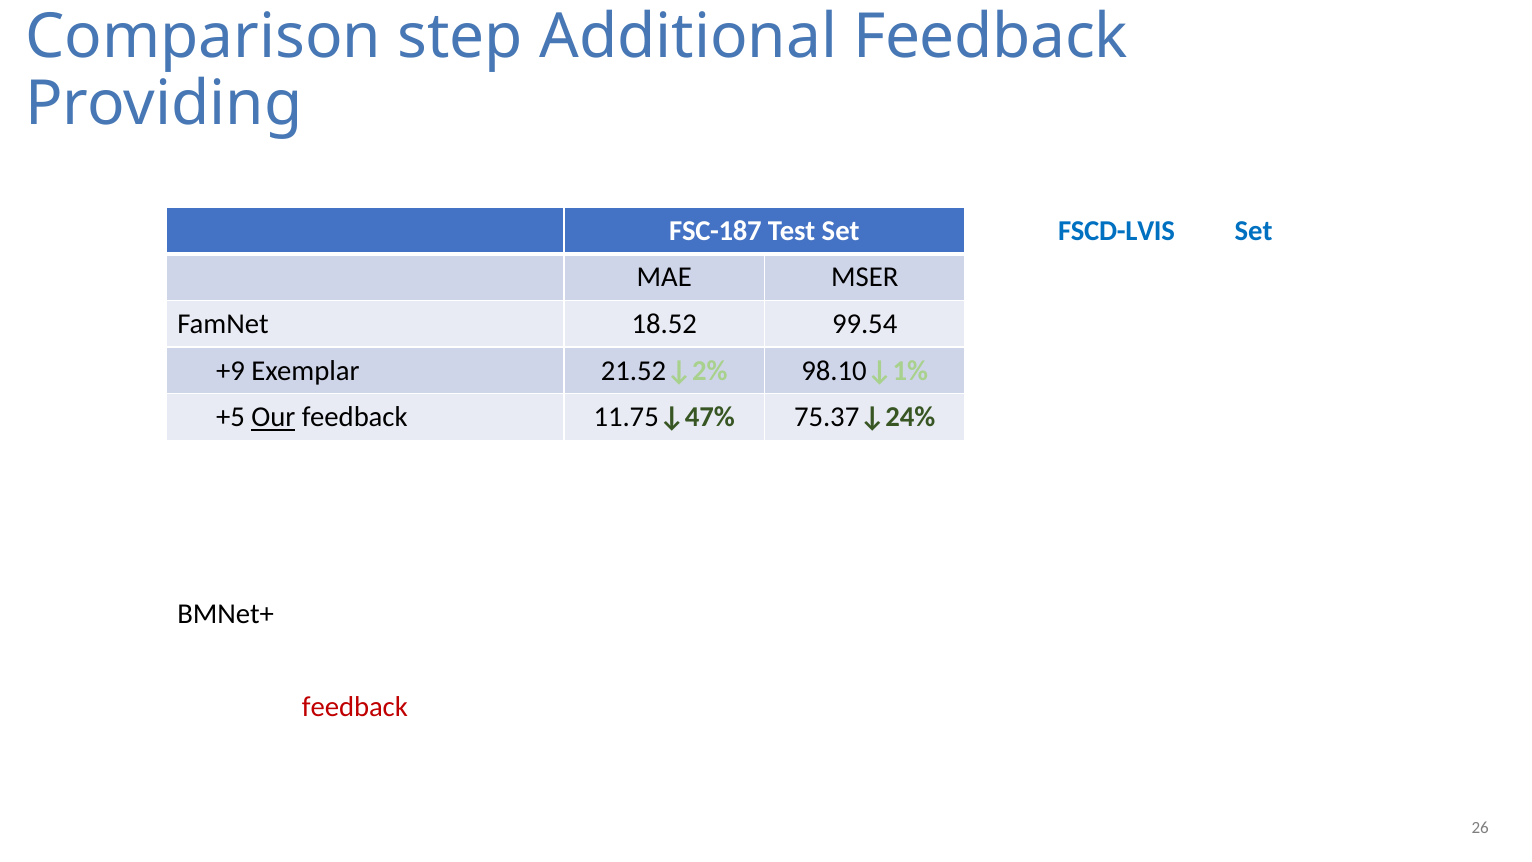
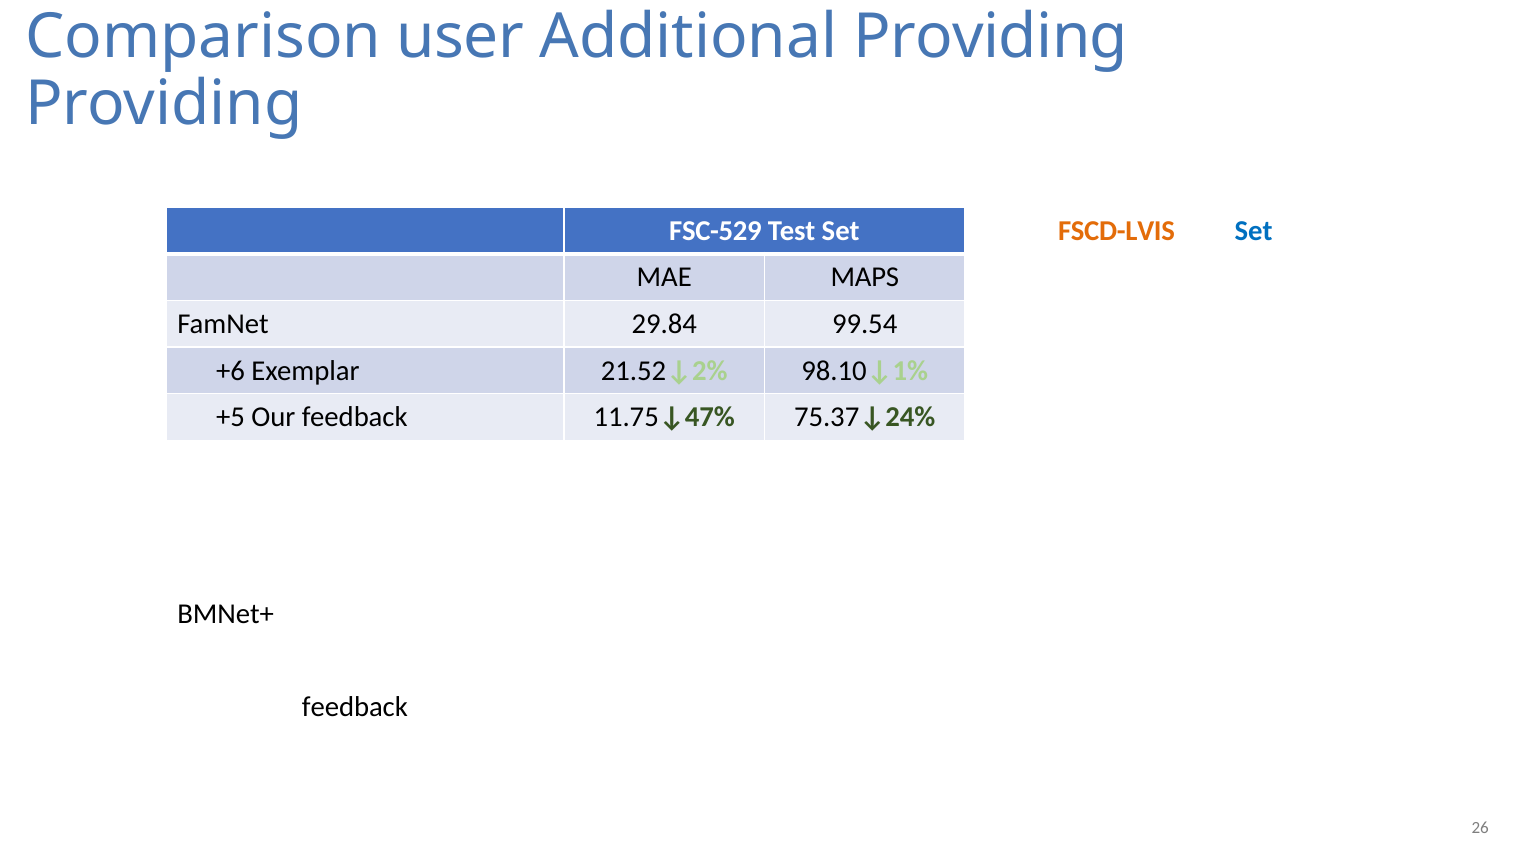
step: step -> user
Additional Feedback: Feedback -> Providing
FSC-187: FSC-187 -> FSC-529
FSCD-LVIS colour: blue -> orange
MSER at (865, 277): MSER -> MAPS
18.52: 18.52 -> 29.84
+9: +9 -> +6
Our at (273, 417) underline: present -> none
feedback at (355, 707) colour: red -> black
